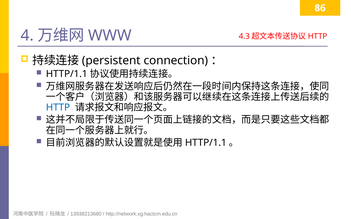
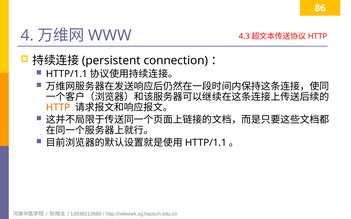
HTTP colour: blue -> orange
